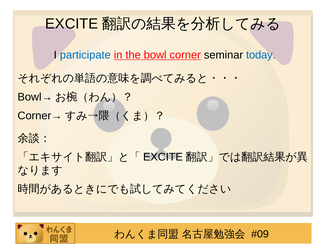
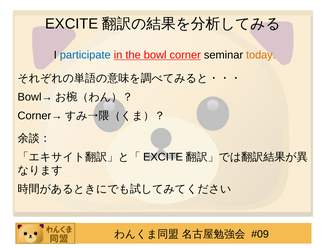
today colour: blue -> orange
